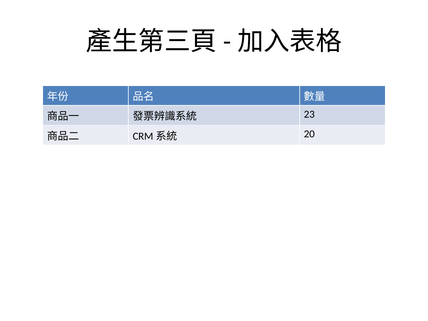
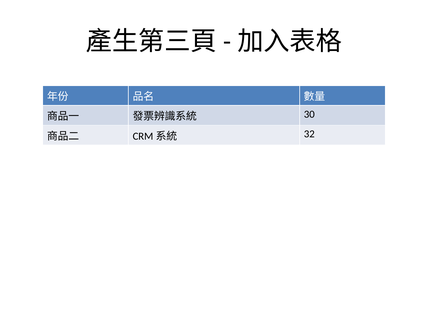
23: 23 -> 30
20: 20 -> 32
